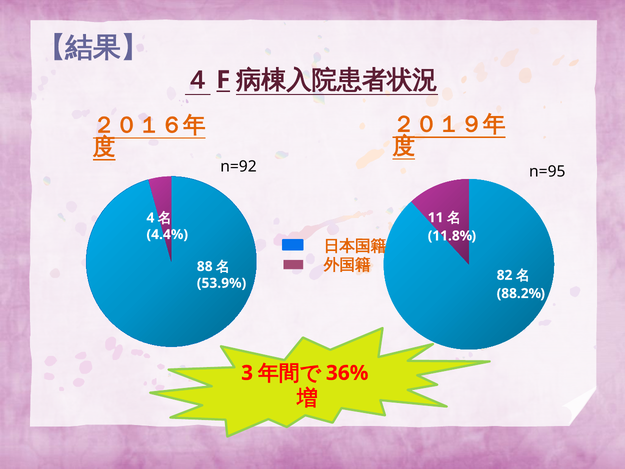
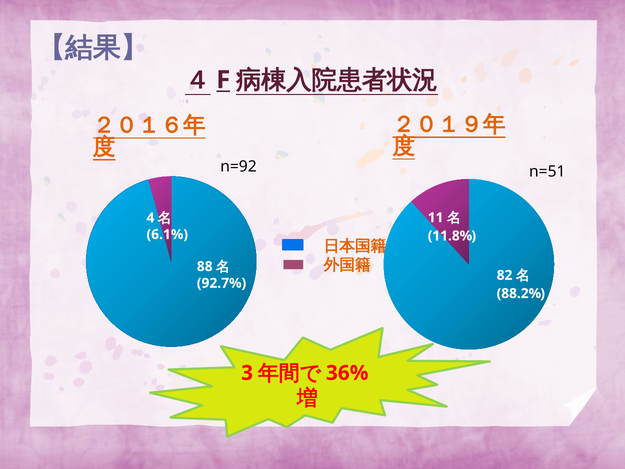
n=95: n=95 -> n=51
4.4%: 4.4% -> 6.1%
53.9%: 53.9% -> 92.7%
